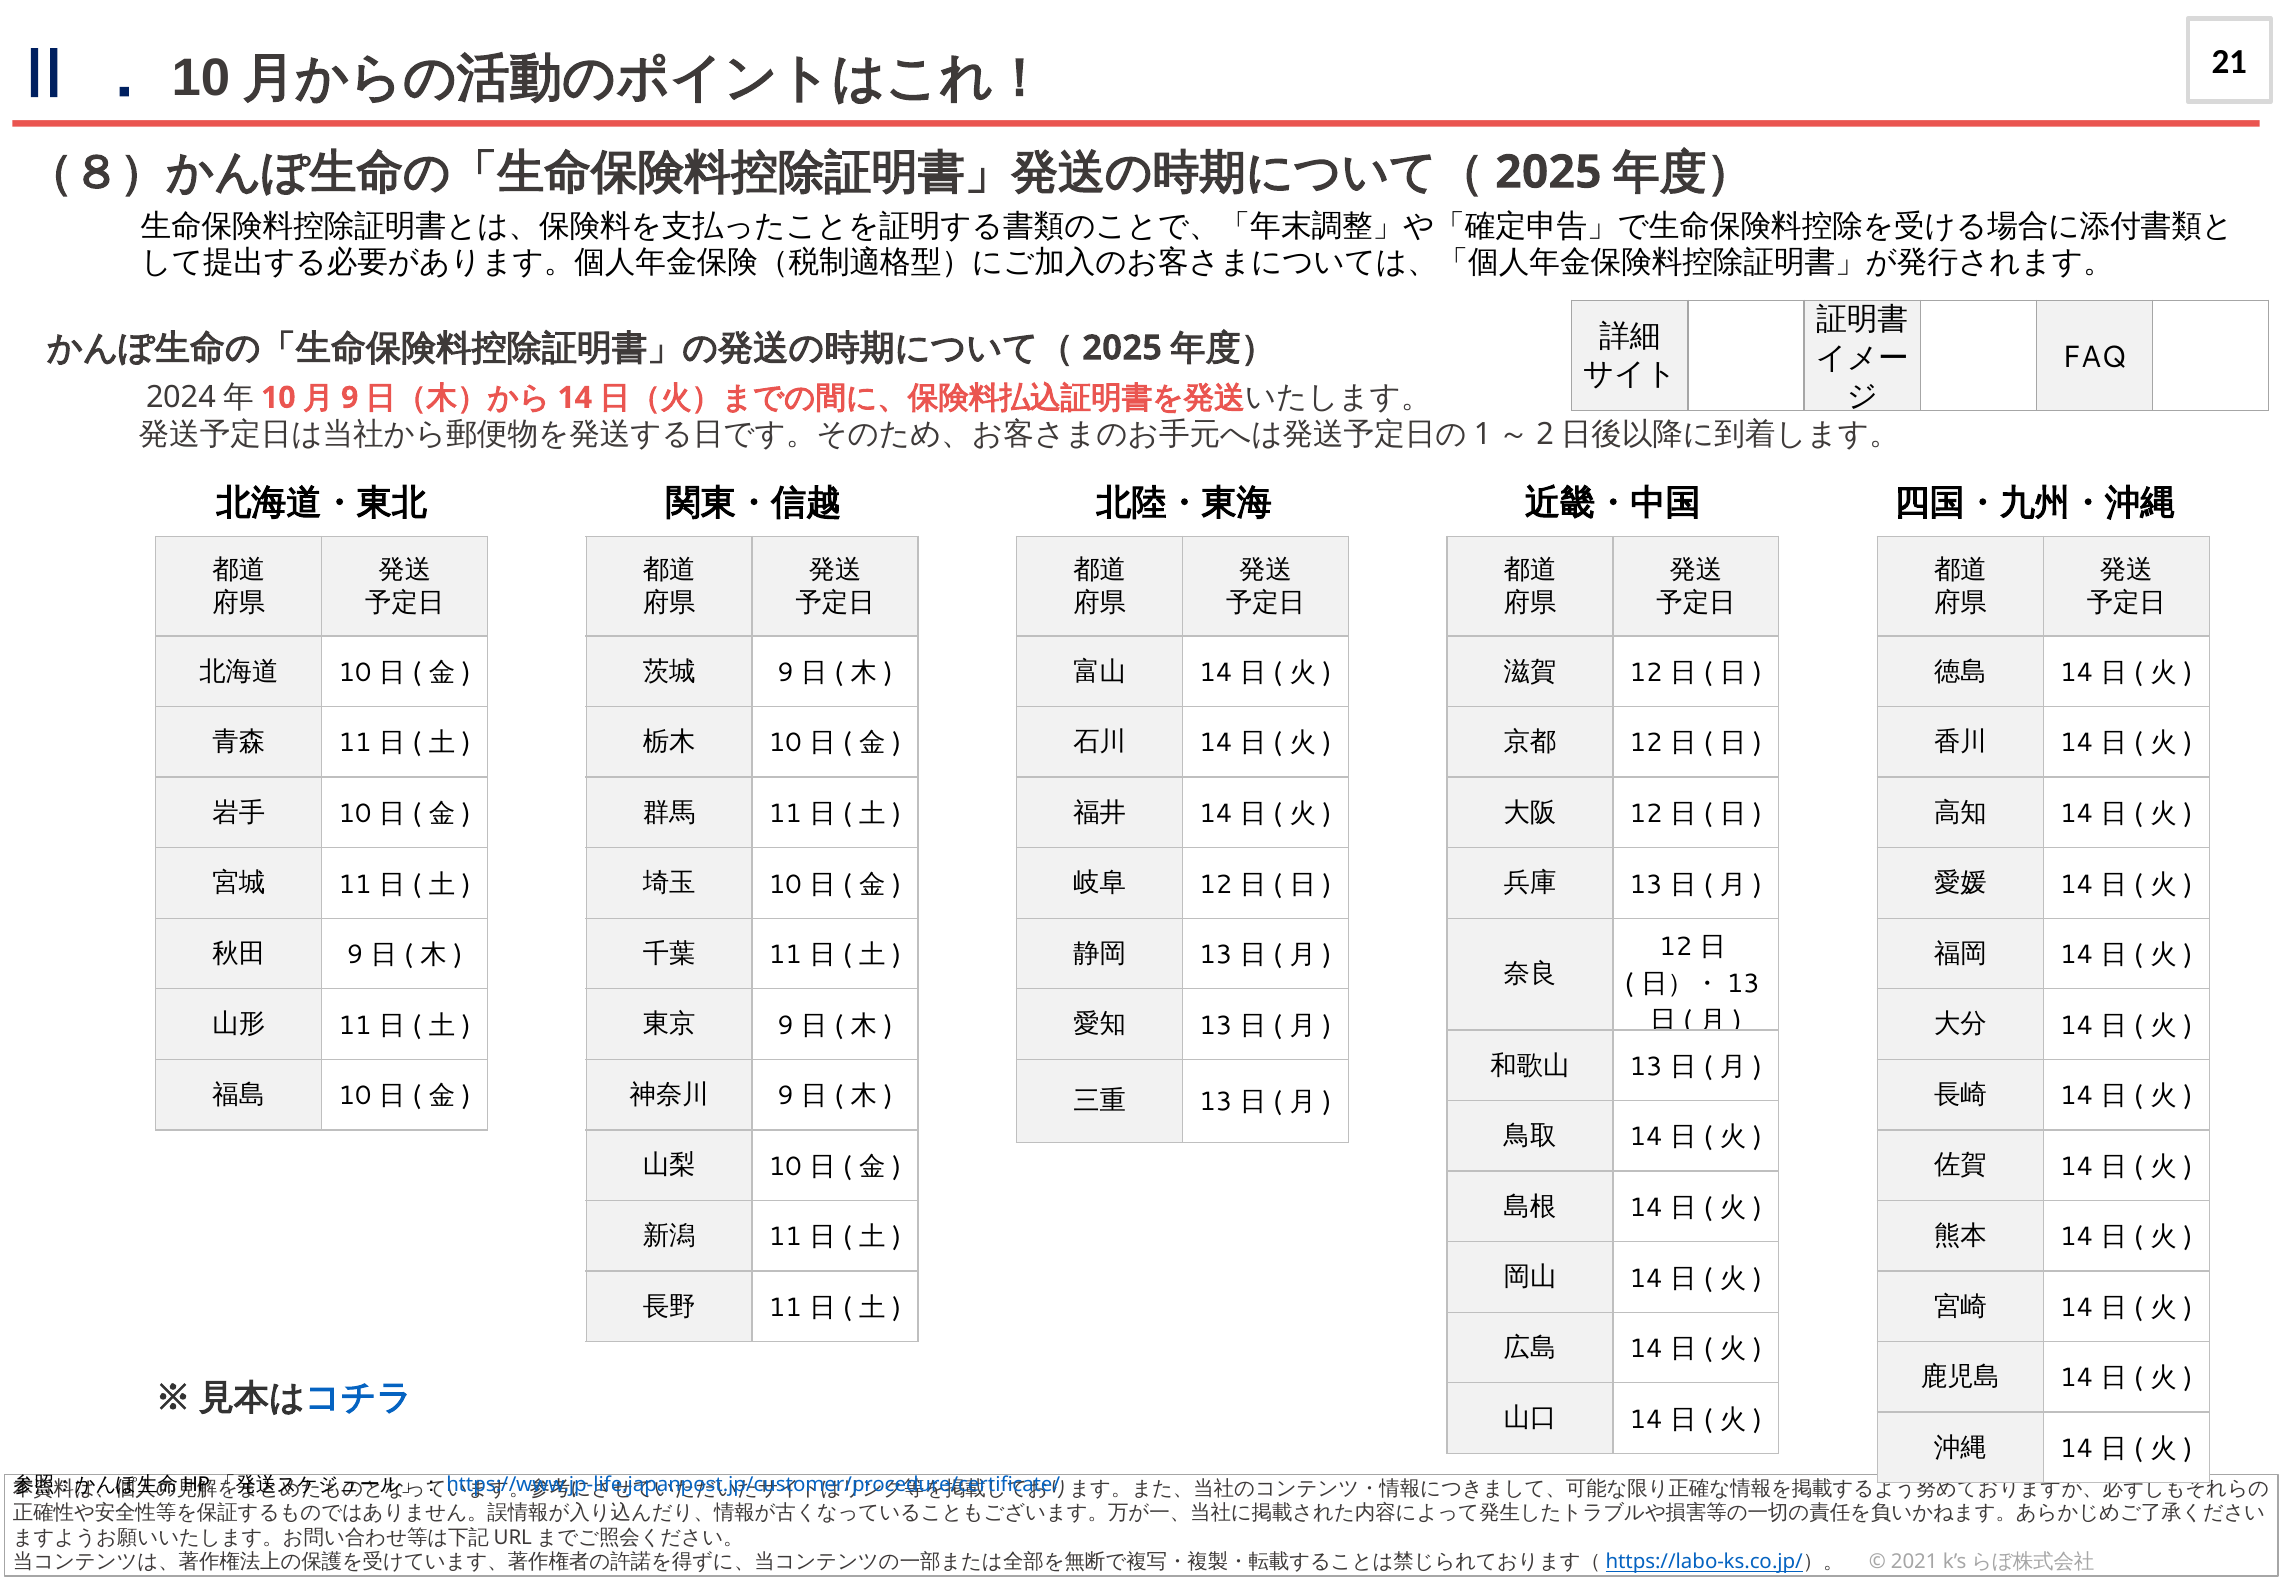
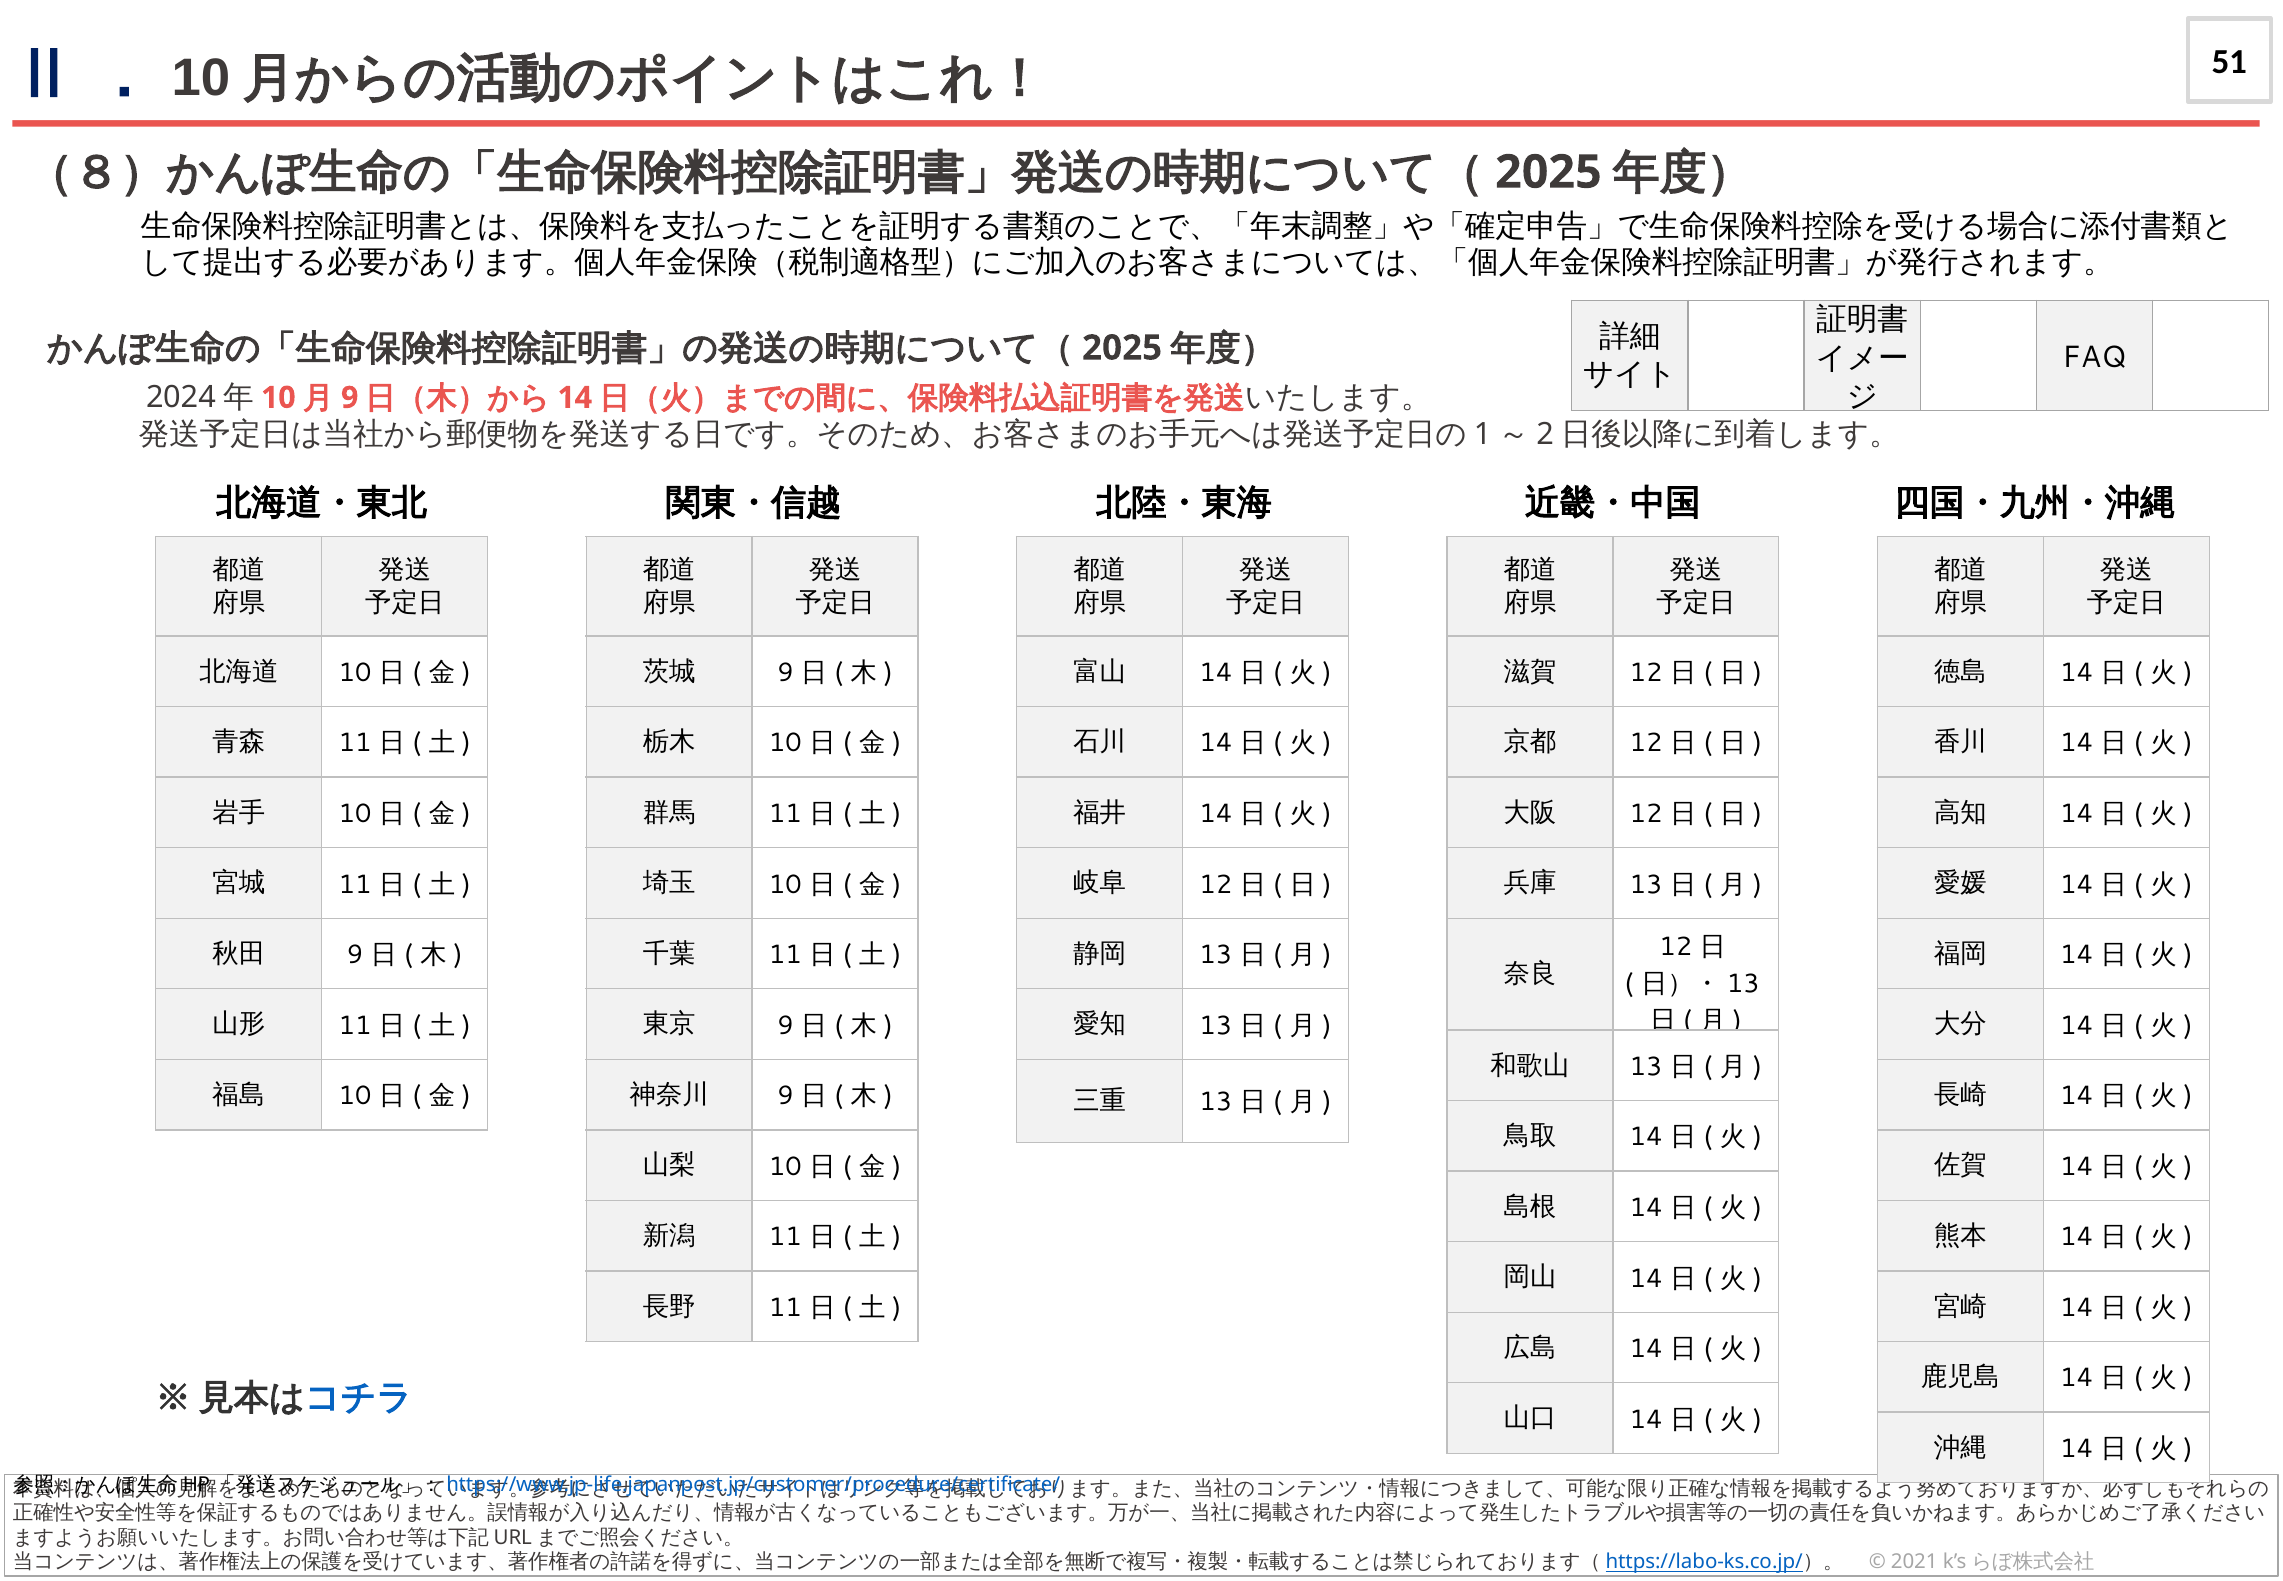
21: 21 -> 51
